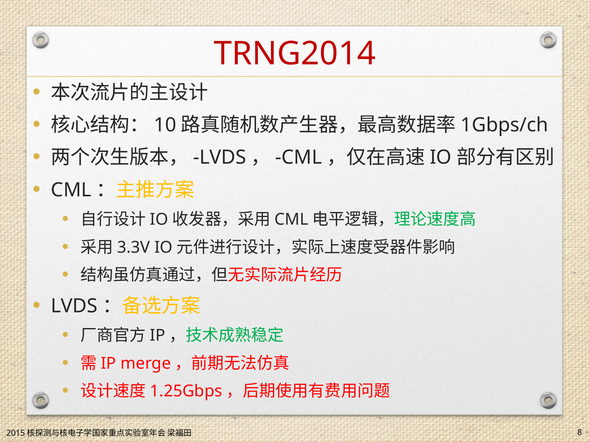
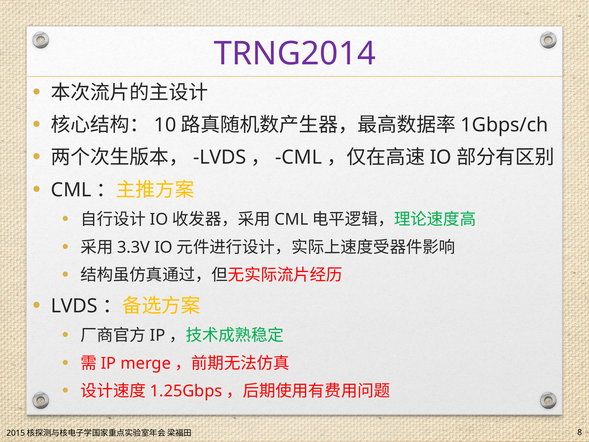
TRNG2014 colour: red -> purple
